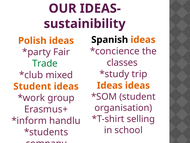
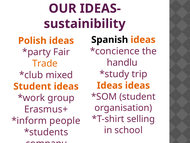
classes: classes -> handlu
Trade colour: green -> orange
handlu: handlu -> people
